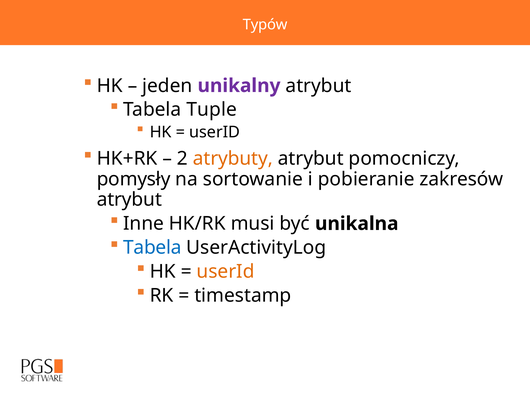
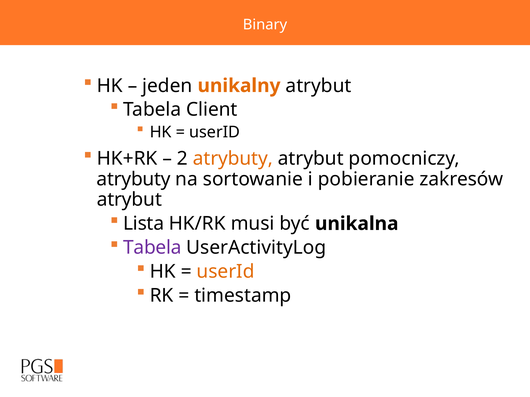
Typów: Typów -> Binary
unikalny colour: purple -> orange
Tuple: Tuple -> Client
pomysły at (134, 179): pomysły -> atrybuty
Inne: Inne -> Lista
Tabela at (152, 248) colour: blue -> purple
